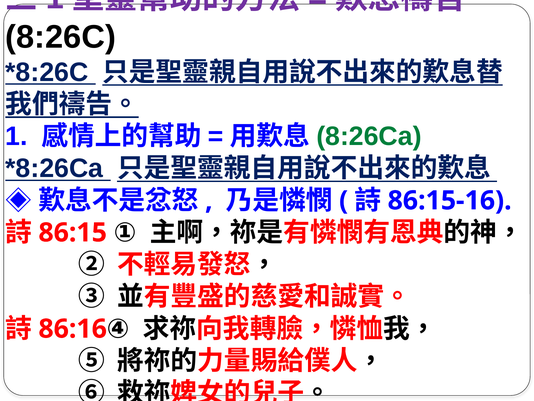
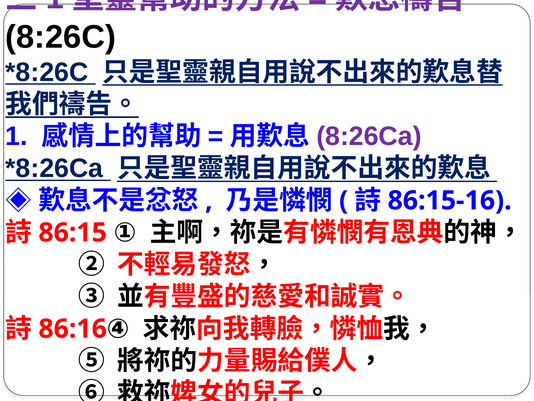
8:26Ca colour: green -> purple
